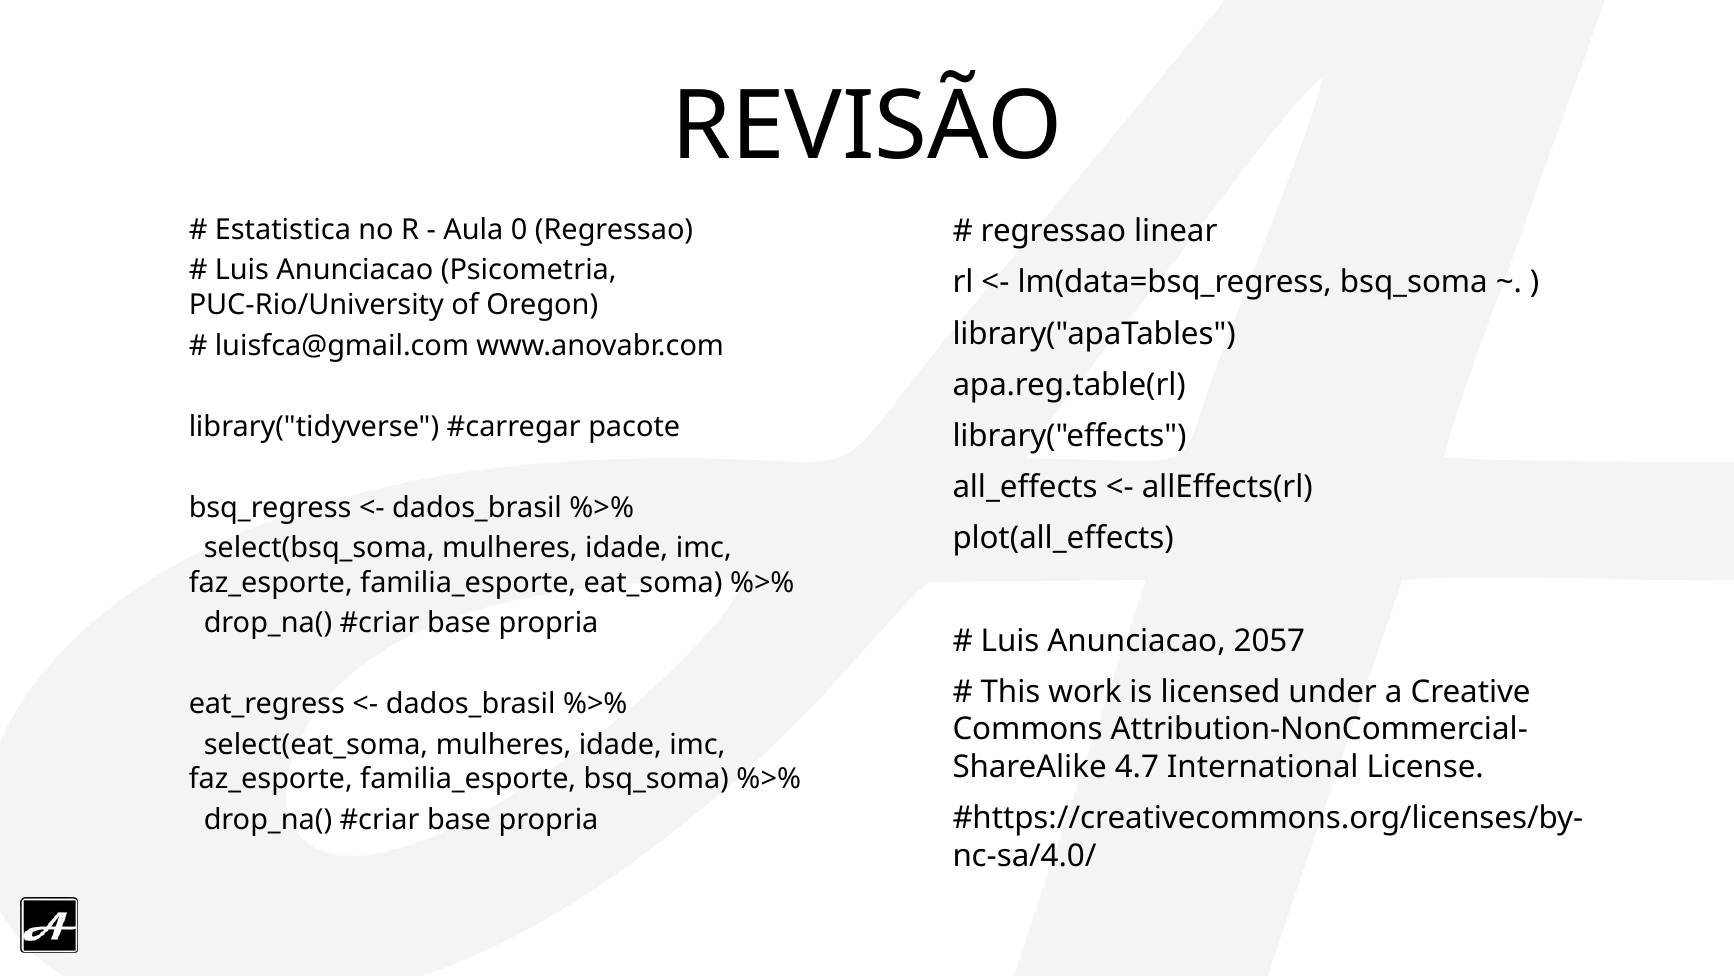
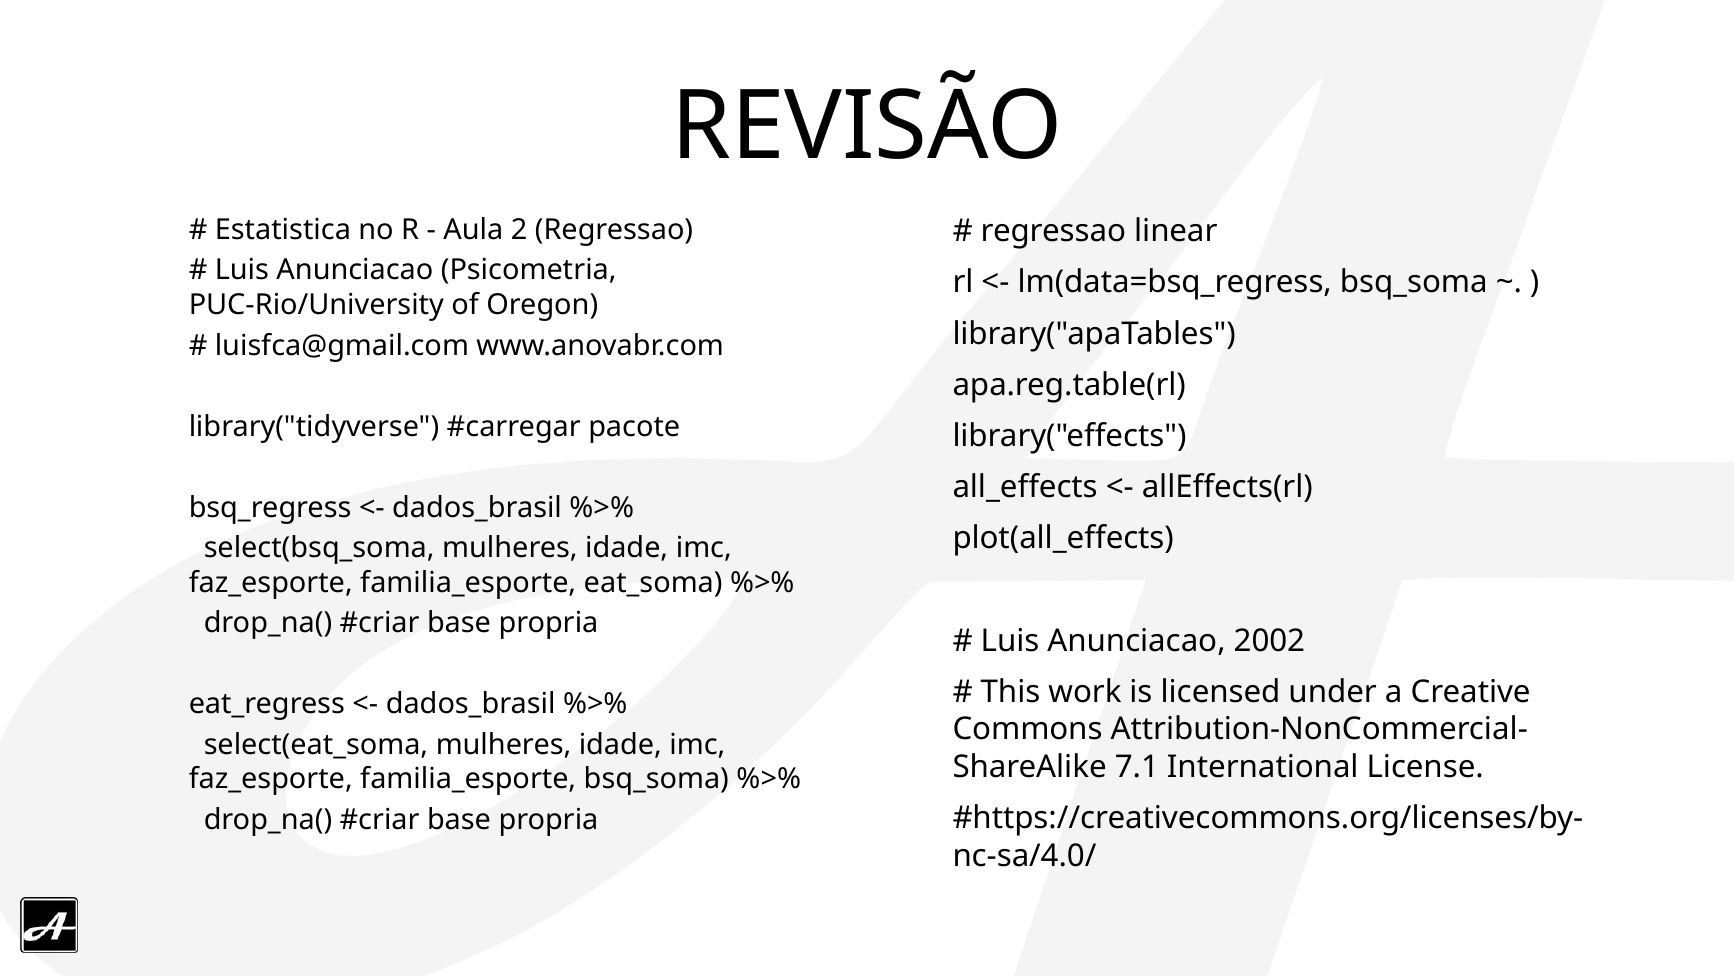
0: 0 -> 2
2057: 2057 -> 2002
4.7: 4.7 -> 7.1
